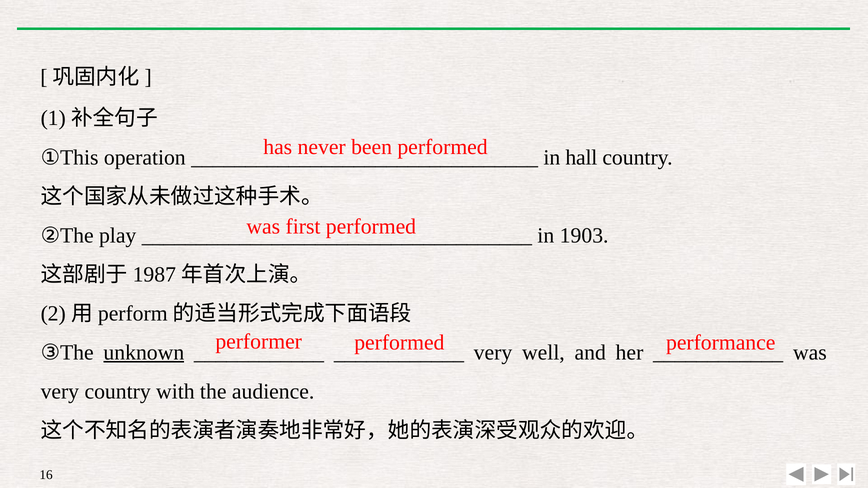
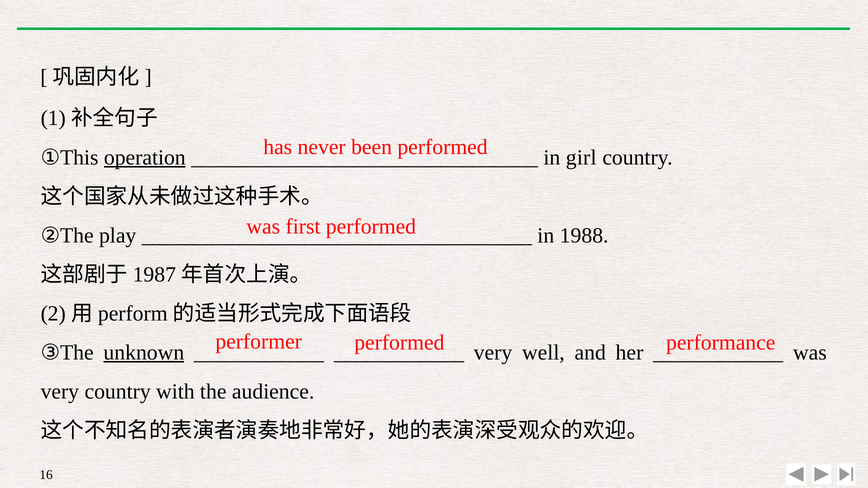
operation underline: none -> present
hall: hall -> girl
1903: 1903 -> 1988
